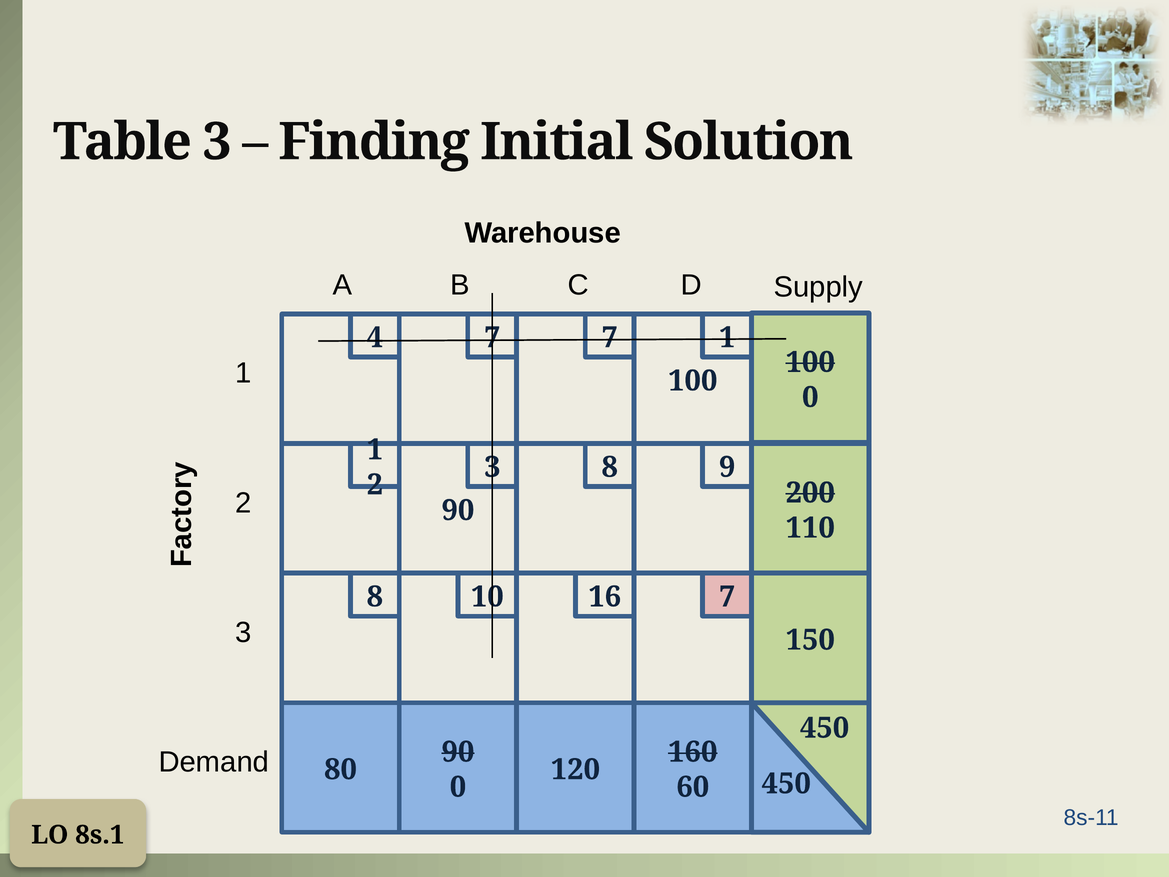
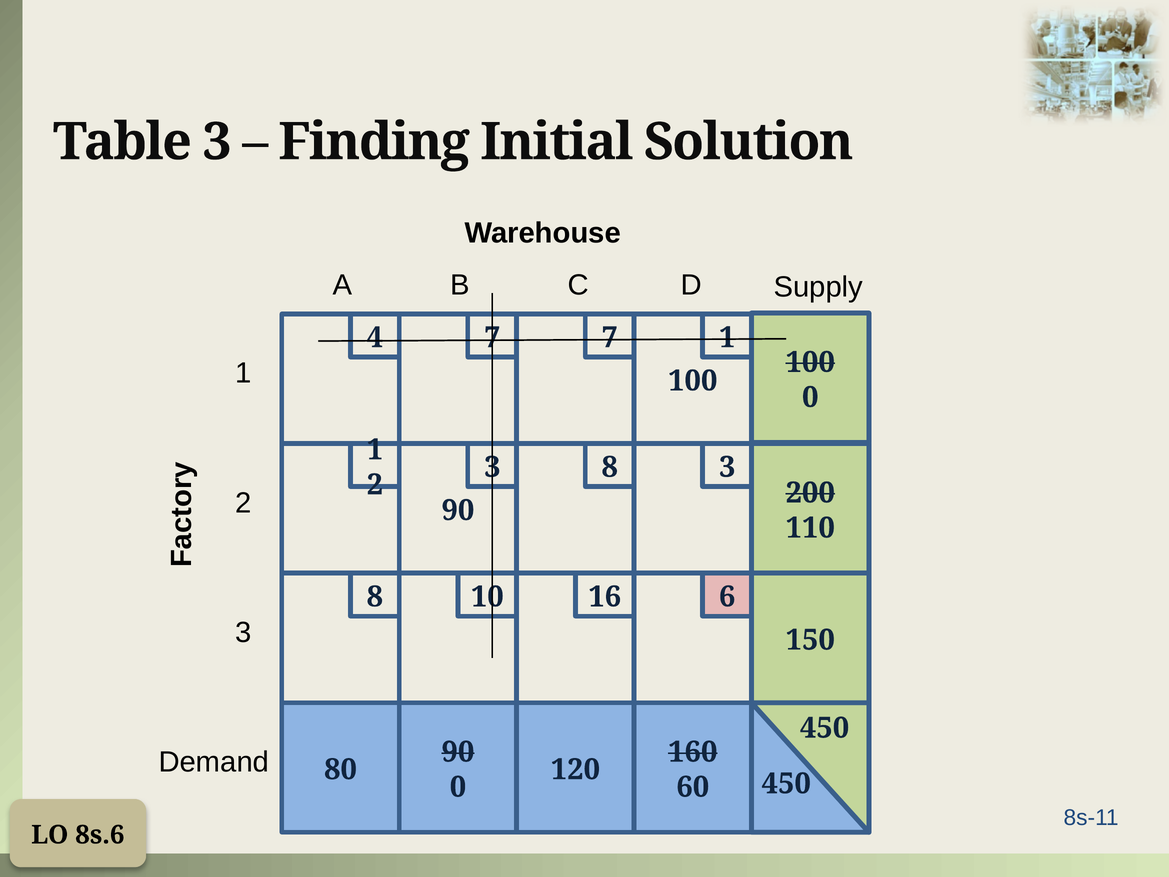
8 9: 9 -> 3
16 7: 7 -> 6
8s.1: 8s.1 -> 8s.6
